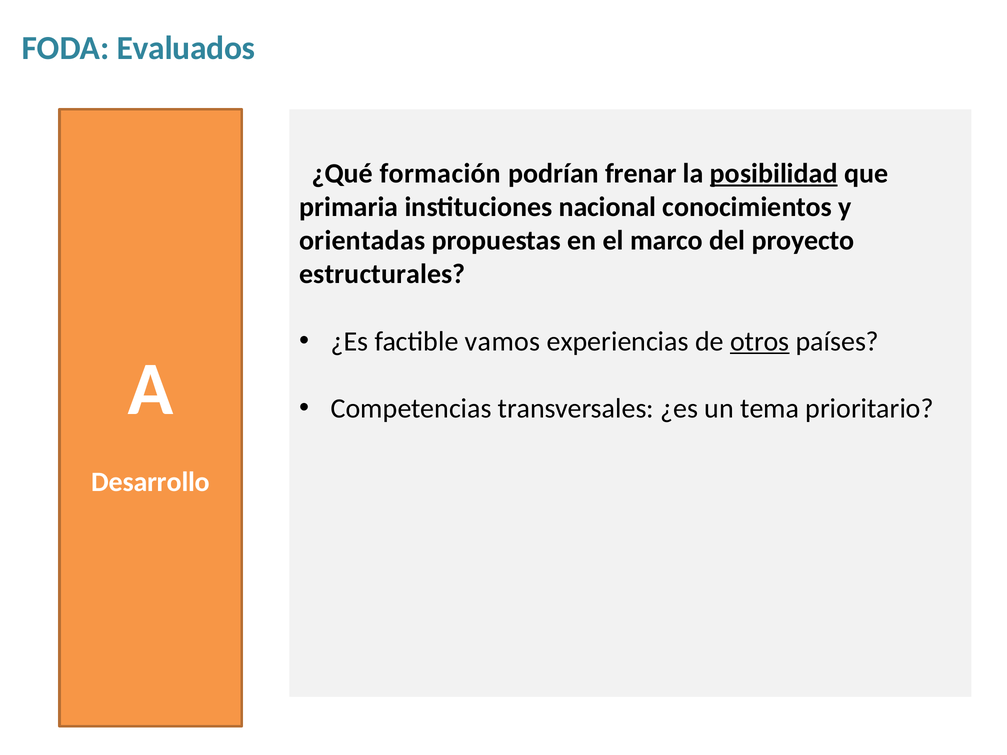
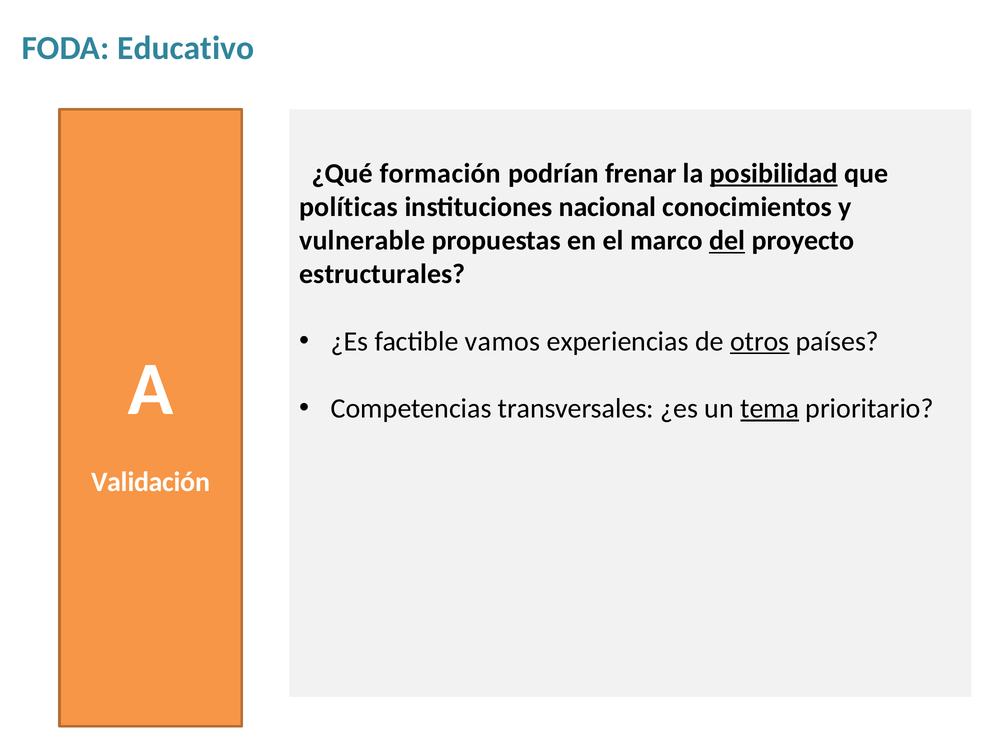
Evaluados: Evaluados -> Educativo
primaria: primaria -> políticas
orientadas: orientadas -> vulnerable
del underline: none -> present
tema underline: none -> present
Desarrollo: Desarrollo -> Validación
